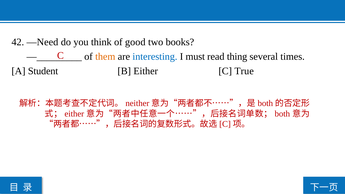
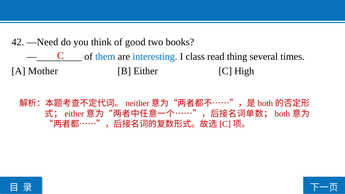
them colour: orange -> blue
must: must -> class
Student: Student -> Mother
True: True -> High
